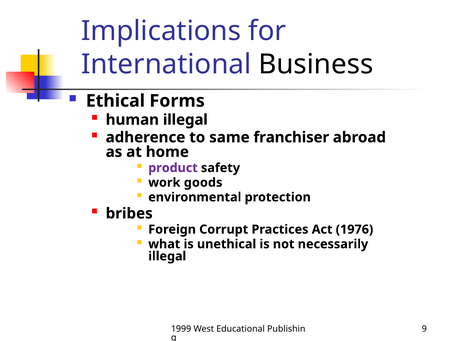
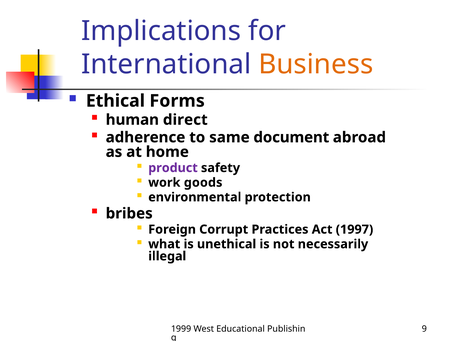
Business colour: black -> orange
human illegal: illegal -> direct
franchiser: franchiser -> document
1976: 1976 -> 1997
